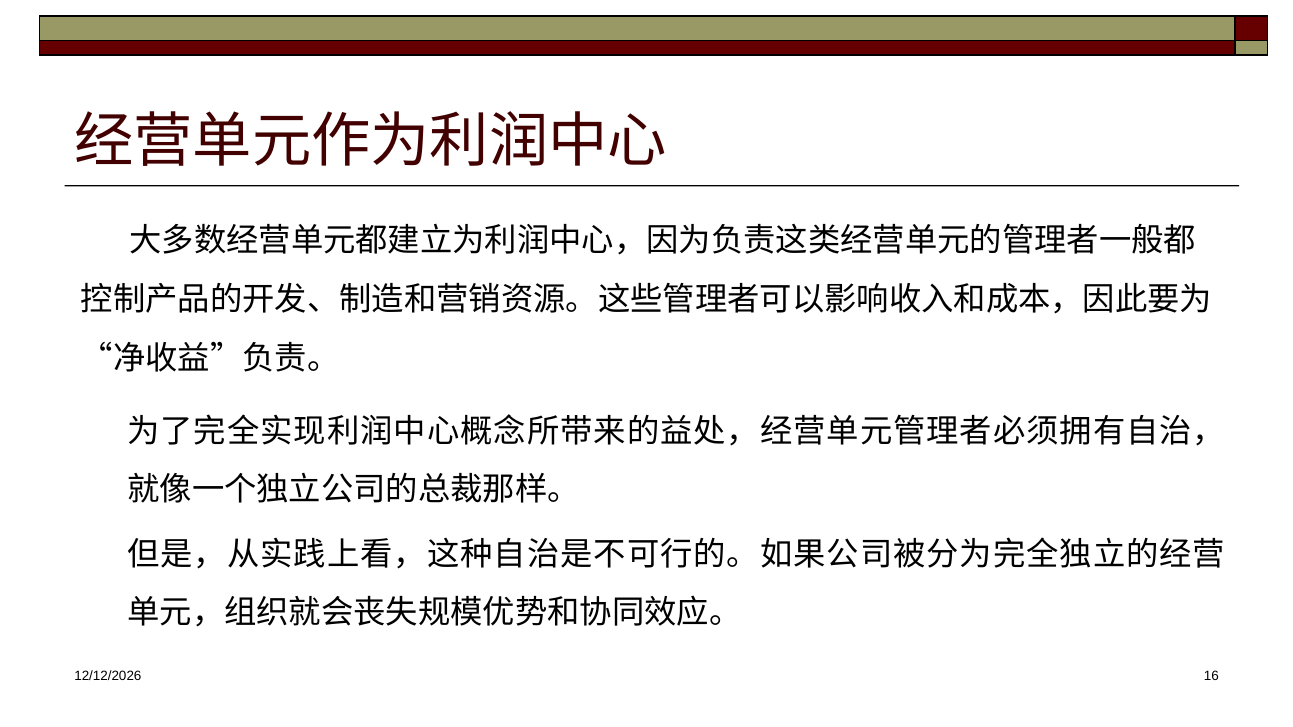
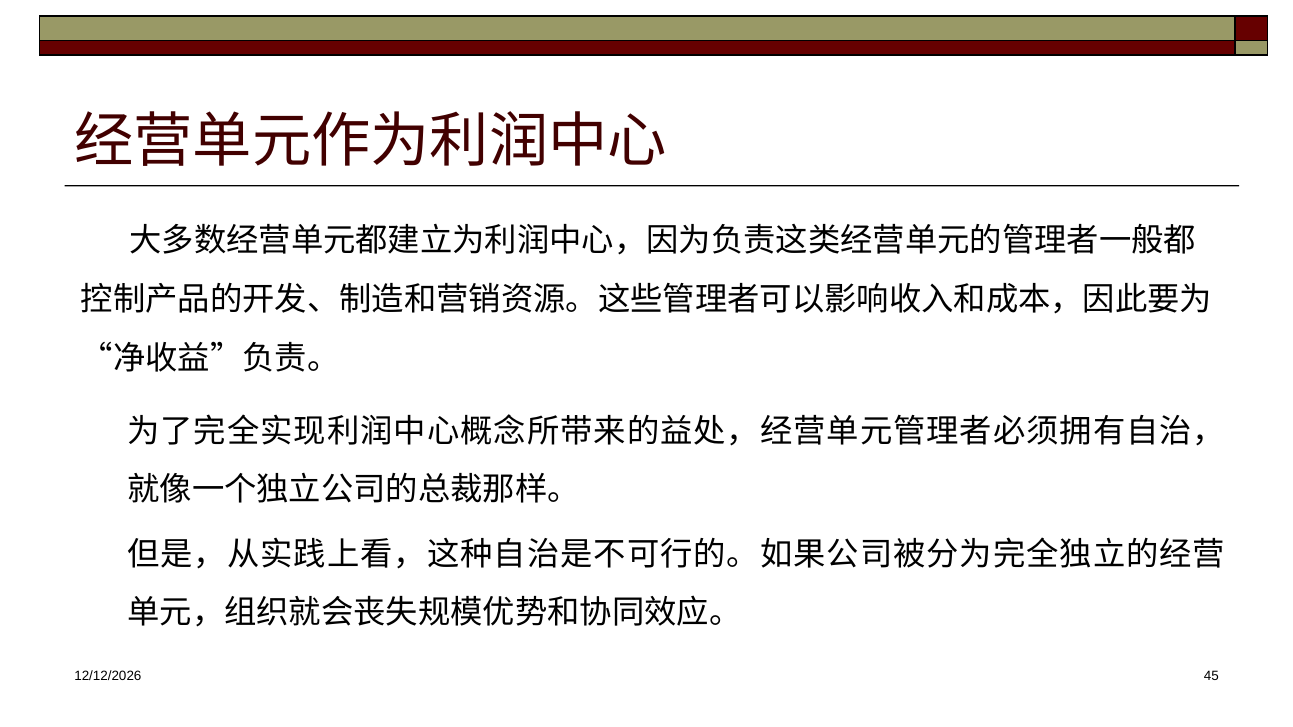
16: 16 -> 45
